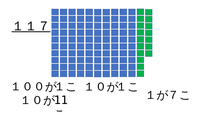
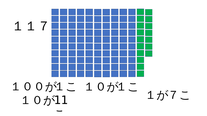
１１７ underline: present -> none
